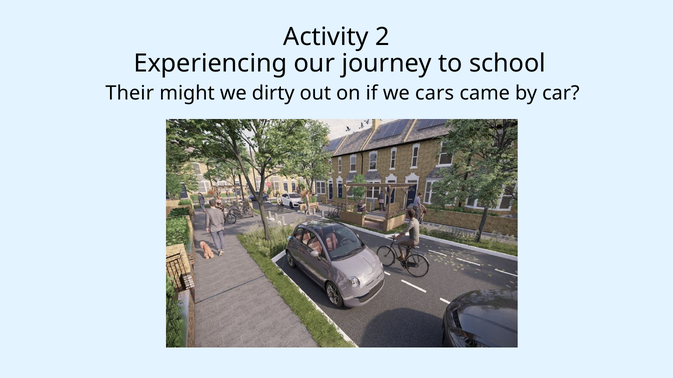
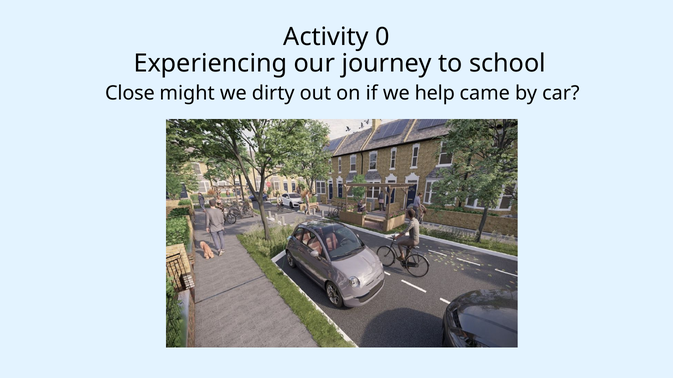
2: 2 -> 0
Their: Their -> Close
cars: cars -> help
